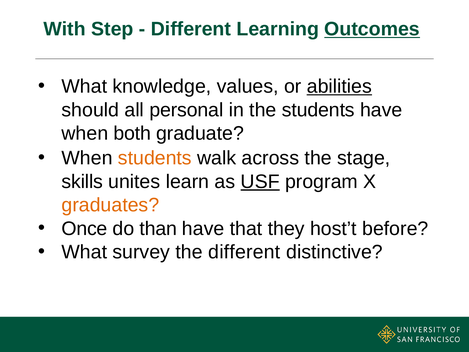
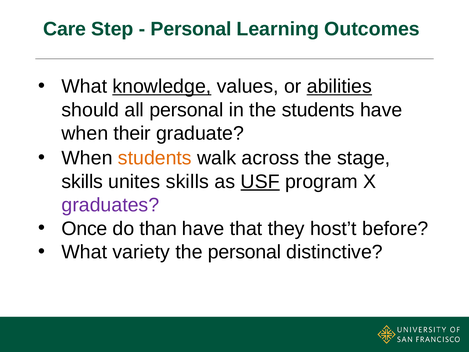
With: With -> Care
Different at (191, 29): Different -> Personal
Outcomes underline: present -> none
knowledge underline: none -> present
both: both -> their
unites learn: learn -> skills
graduates colour: orange -> purple
survey: survey -> variety
the different: different -> personal
